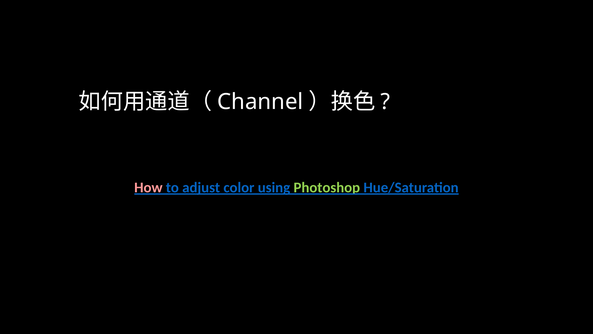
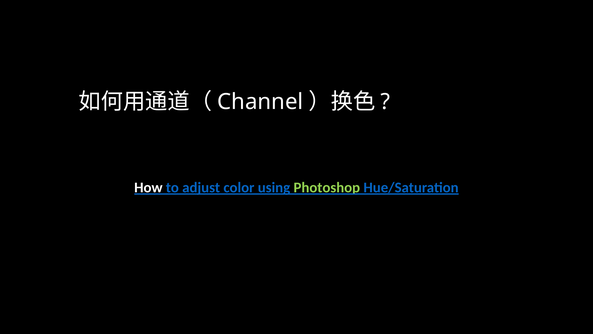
How colour: pink -> white
